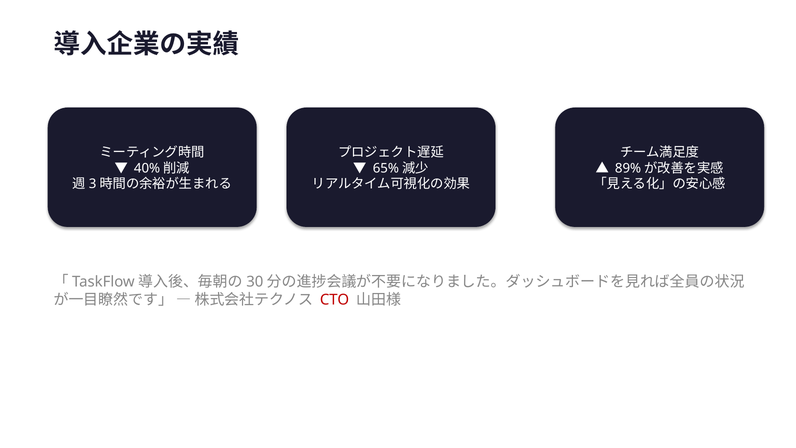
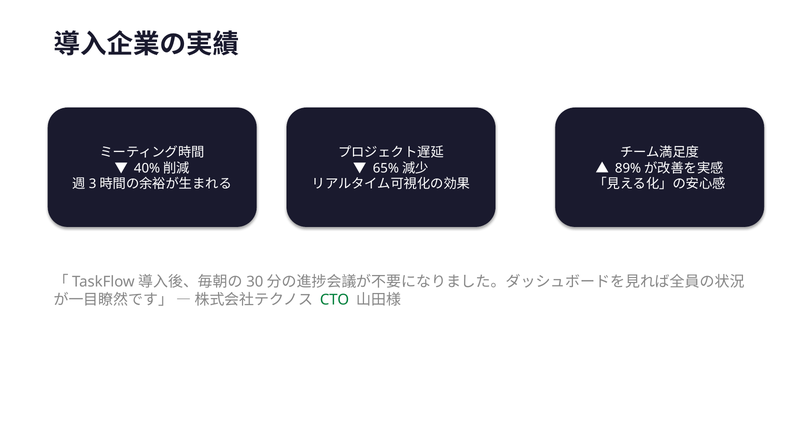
CTO colour: red -> green
